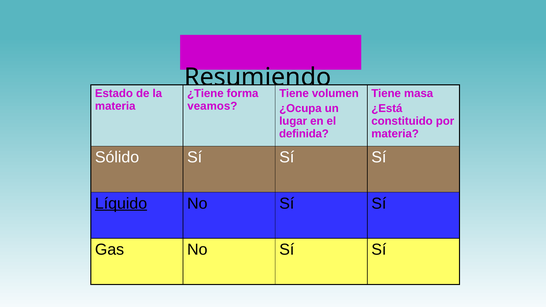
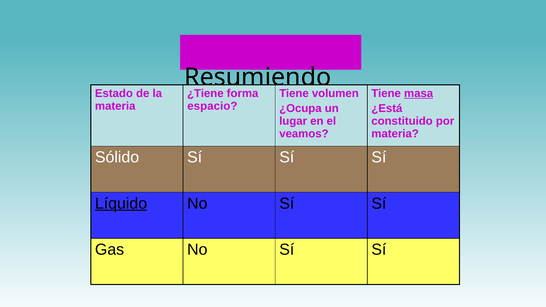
masa underline: none -> present
veamos: veamos -> espacio
definida: definida -> veamos
